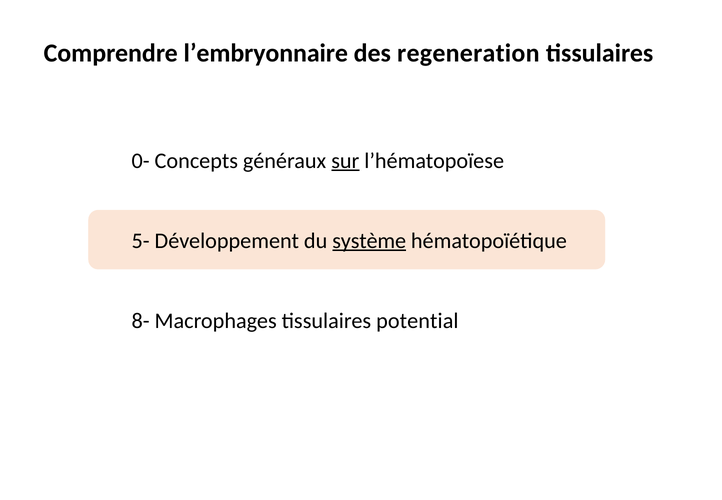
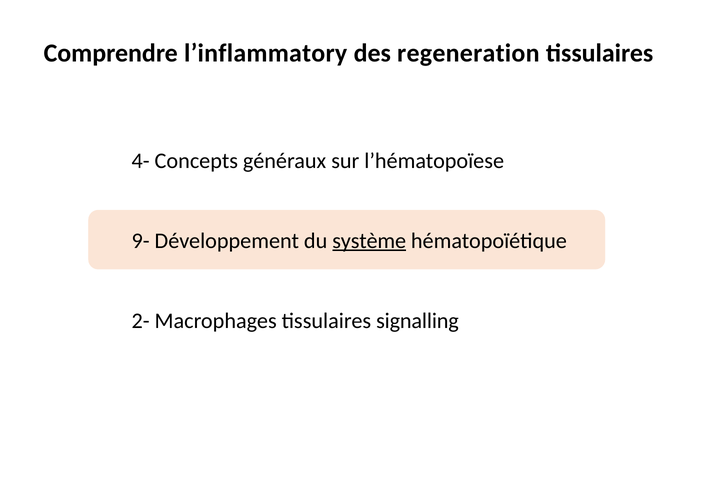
l’embryonnaire: l’embryonnaire -> l’inflammatory
0-: 0- -> 4-
sur underline: present -> none
5-: 5- -> 9-
8-: 8- -> 2-
potential: potential -> signalling
